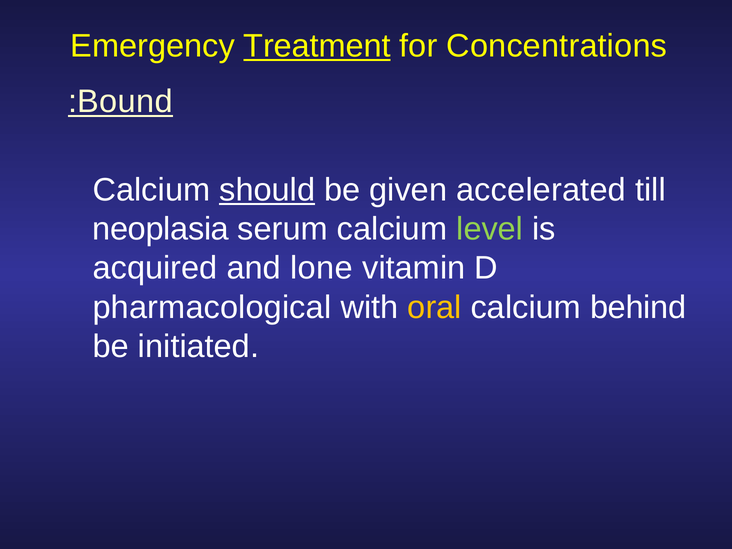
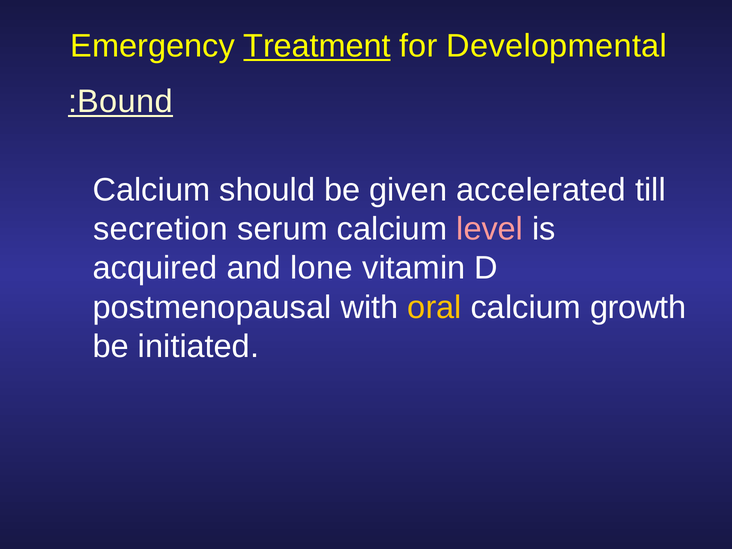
Concentrations: Concentrations -> Developmental
should underline: present -> none
neoplasia: neoplasia -> secretion
level colour: light green -> pink
pharmacological: pharmacological -> postmenopausal
behind: behind -> growth
